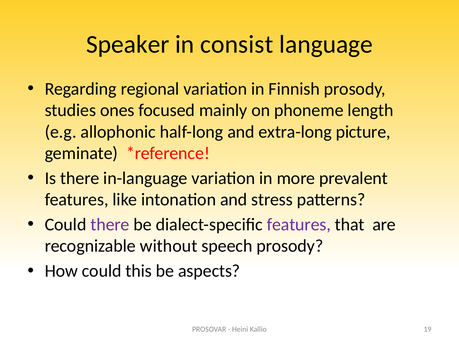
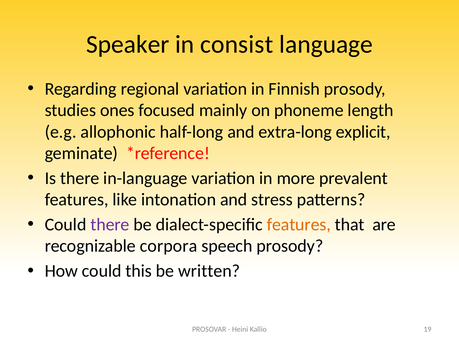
picture: picture -> explicit
features at (299, 224) colour: purple -> orange
without: without -> corpora
aspects: aspects -> written
